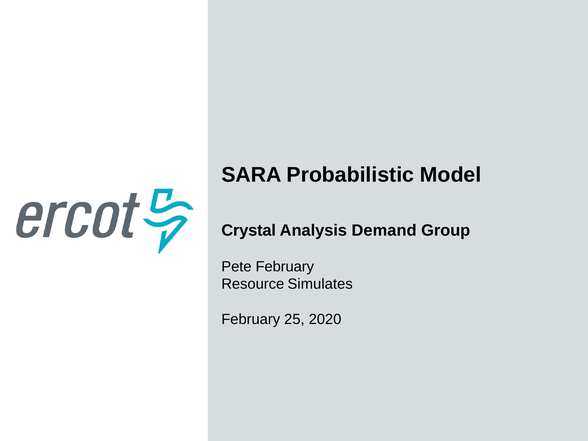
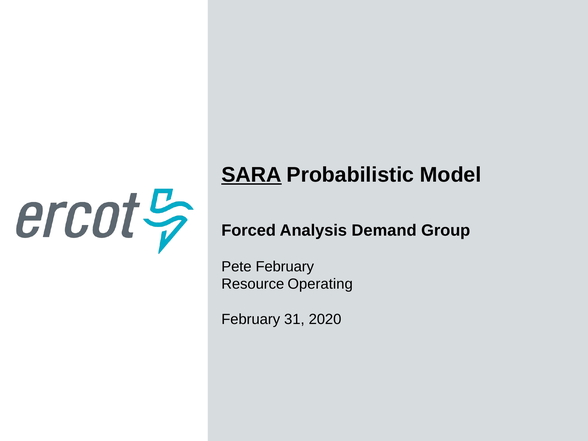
SARA underline: none -> present
Crystal: Crystal -> Forced
Simulates: Simulates -> Operating
25: 25 -> 31
